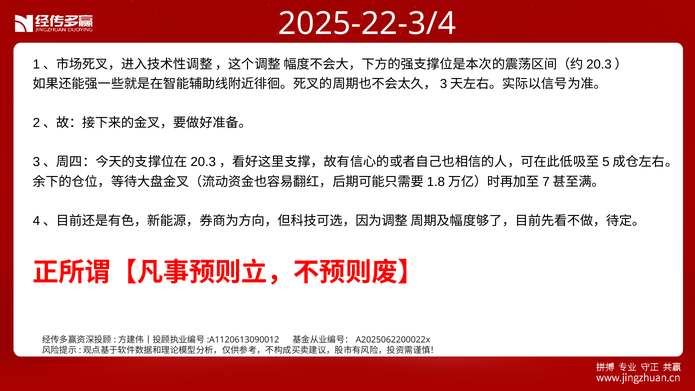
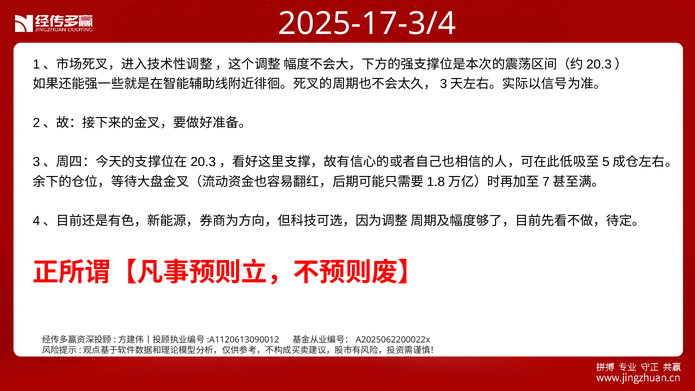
2025-22-3/4: 2025-22-3/4 -> 2025-17-3/4
